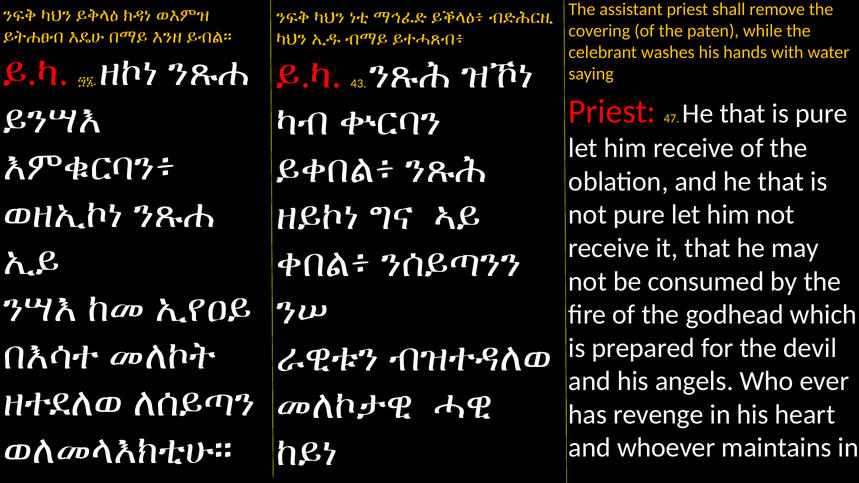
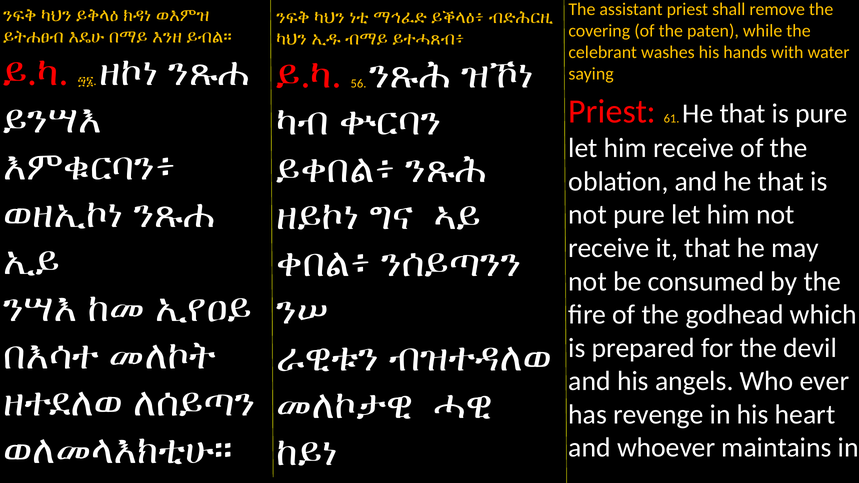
43: 43 -> 56
47: 47 -> 61
